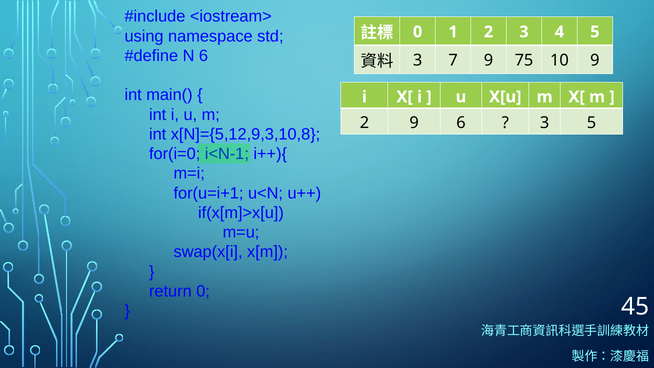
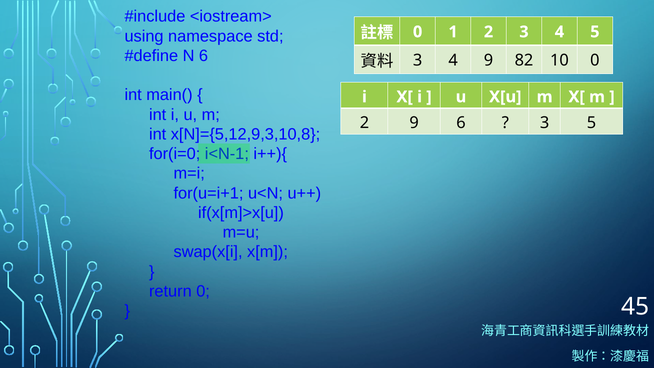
7 at (453, 61): 7 -> 4
75: 75 -> 82
10 9: 9 -> 0
